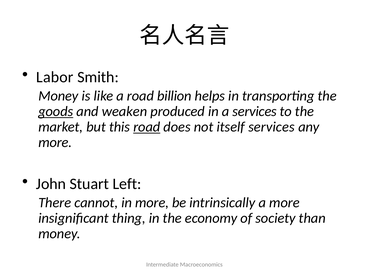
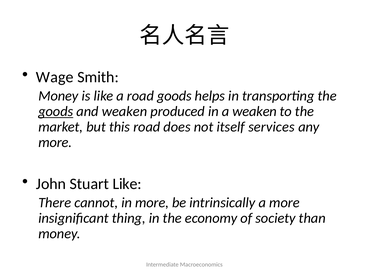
Labor: Labor -> Wage
road billion: billion -> goods
a services: services -> weaken
road at (147, 127) underline: present -> none
Stuart Left: Left -> Like
